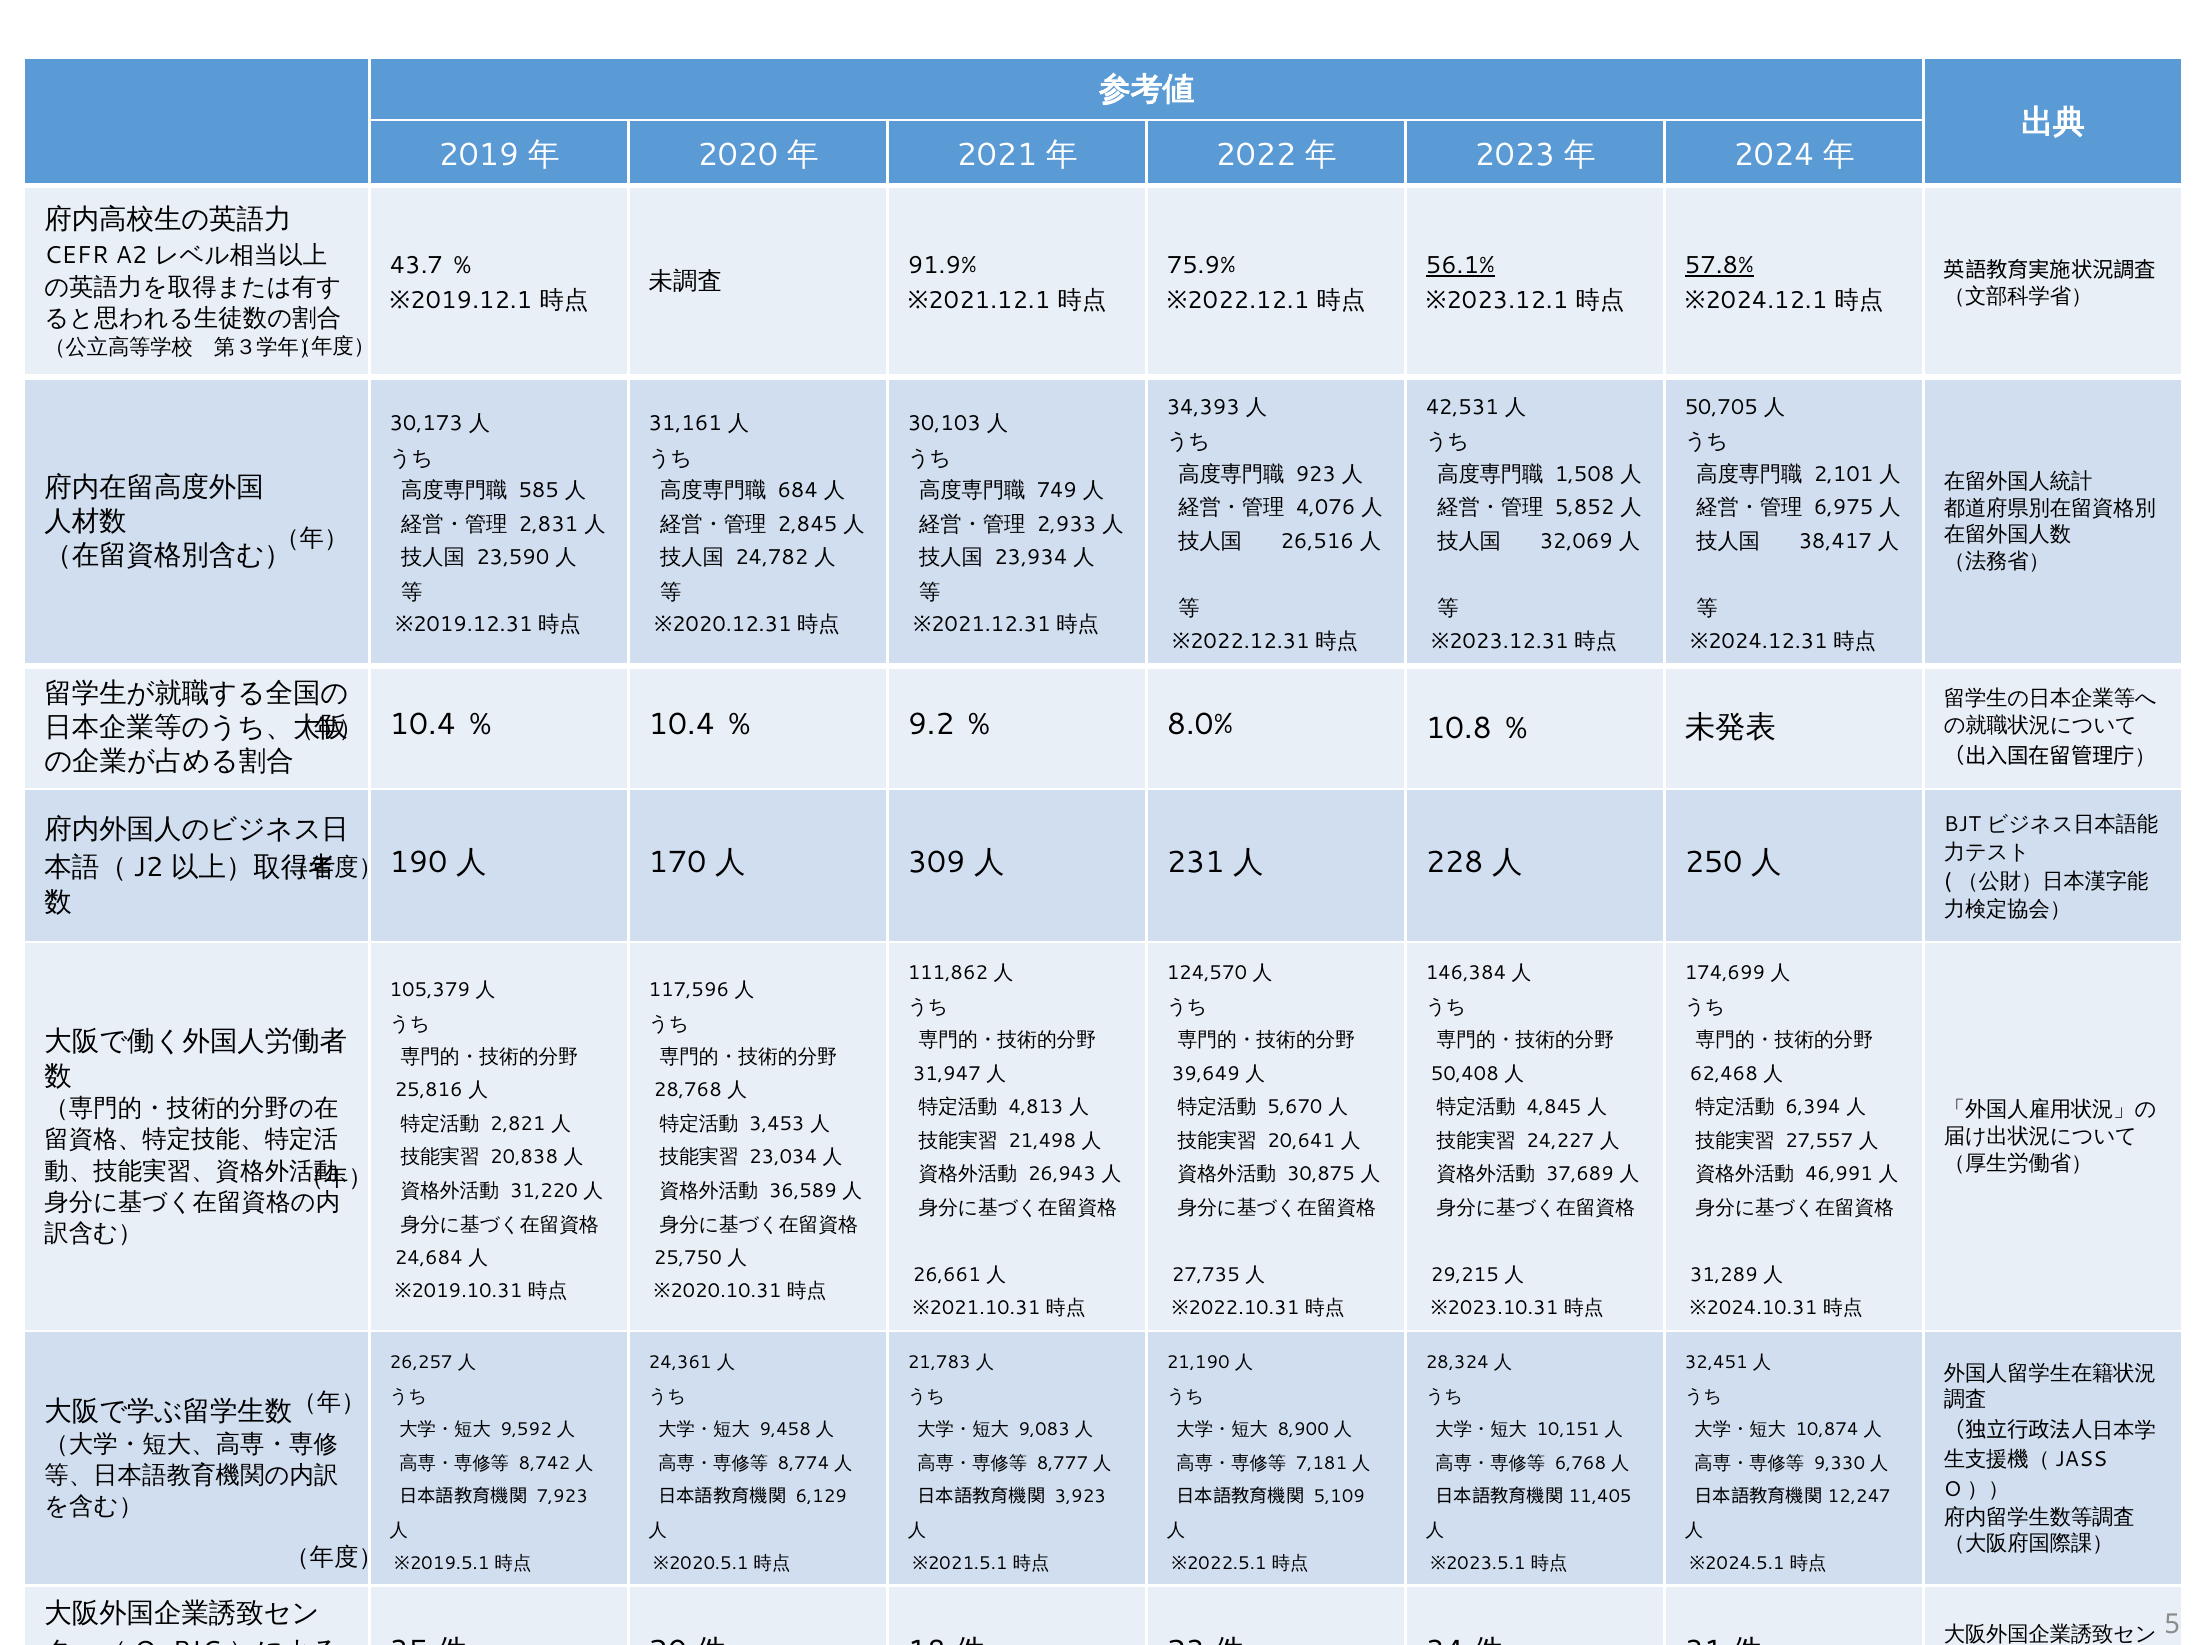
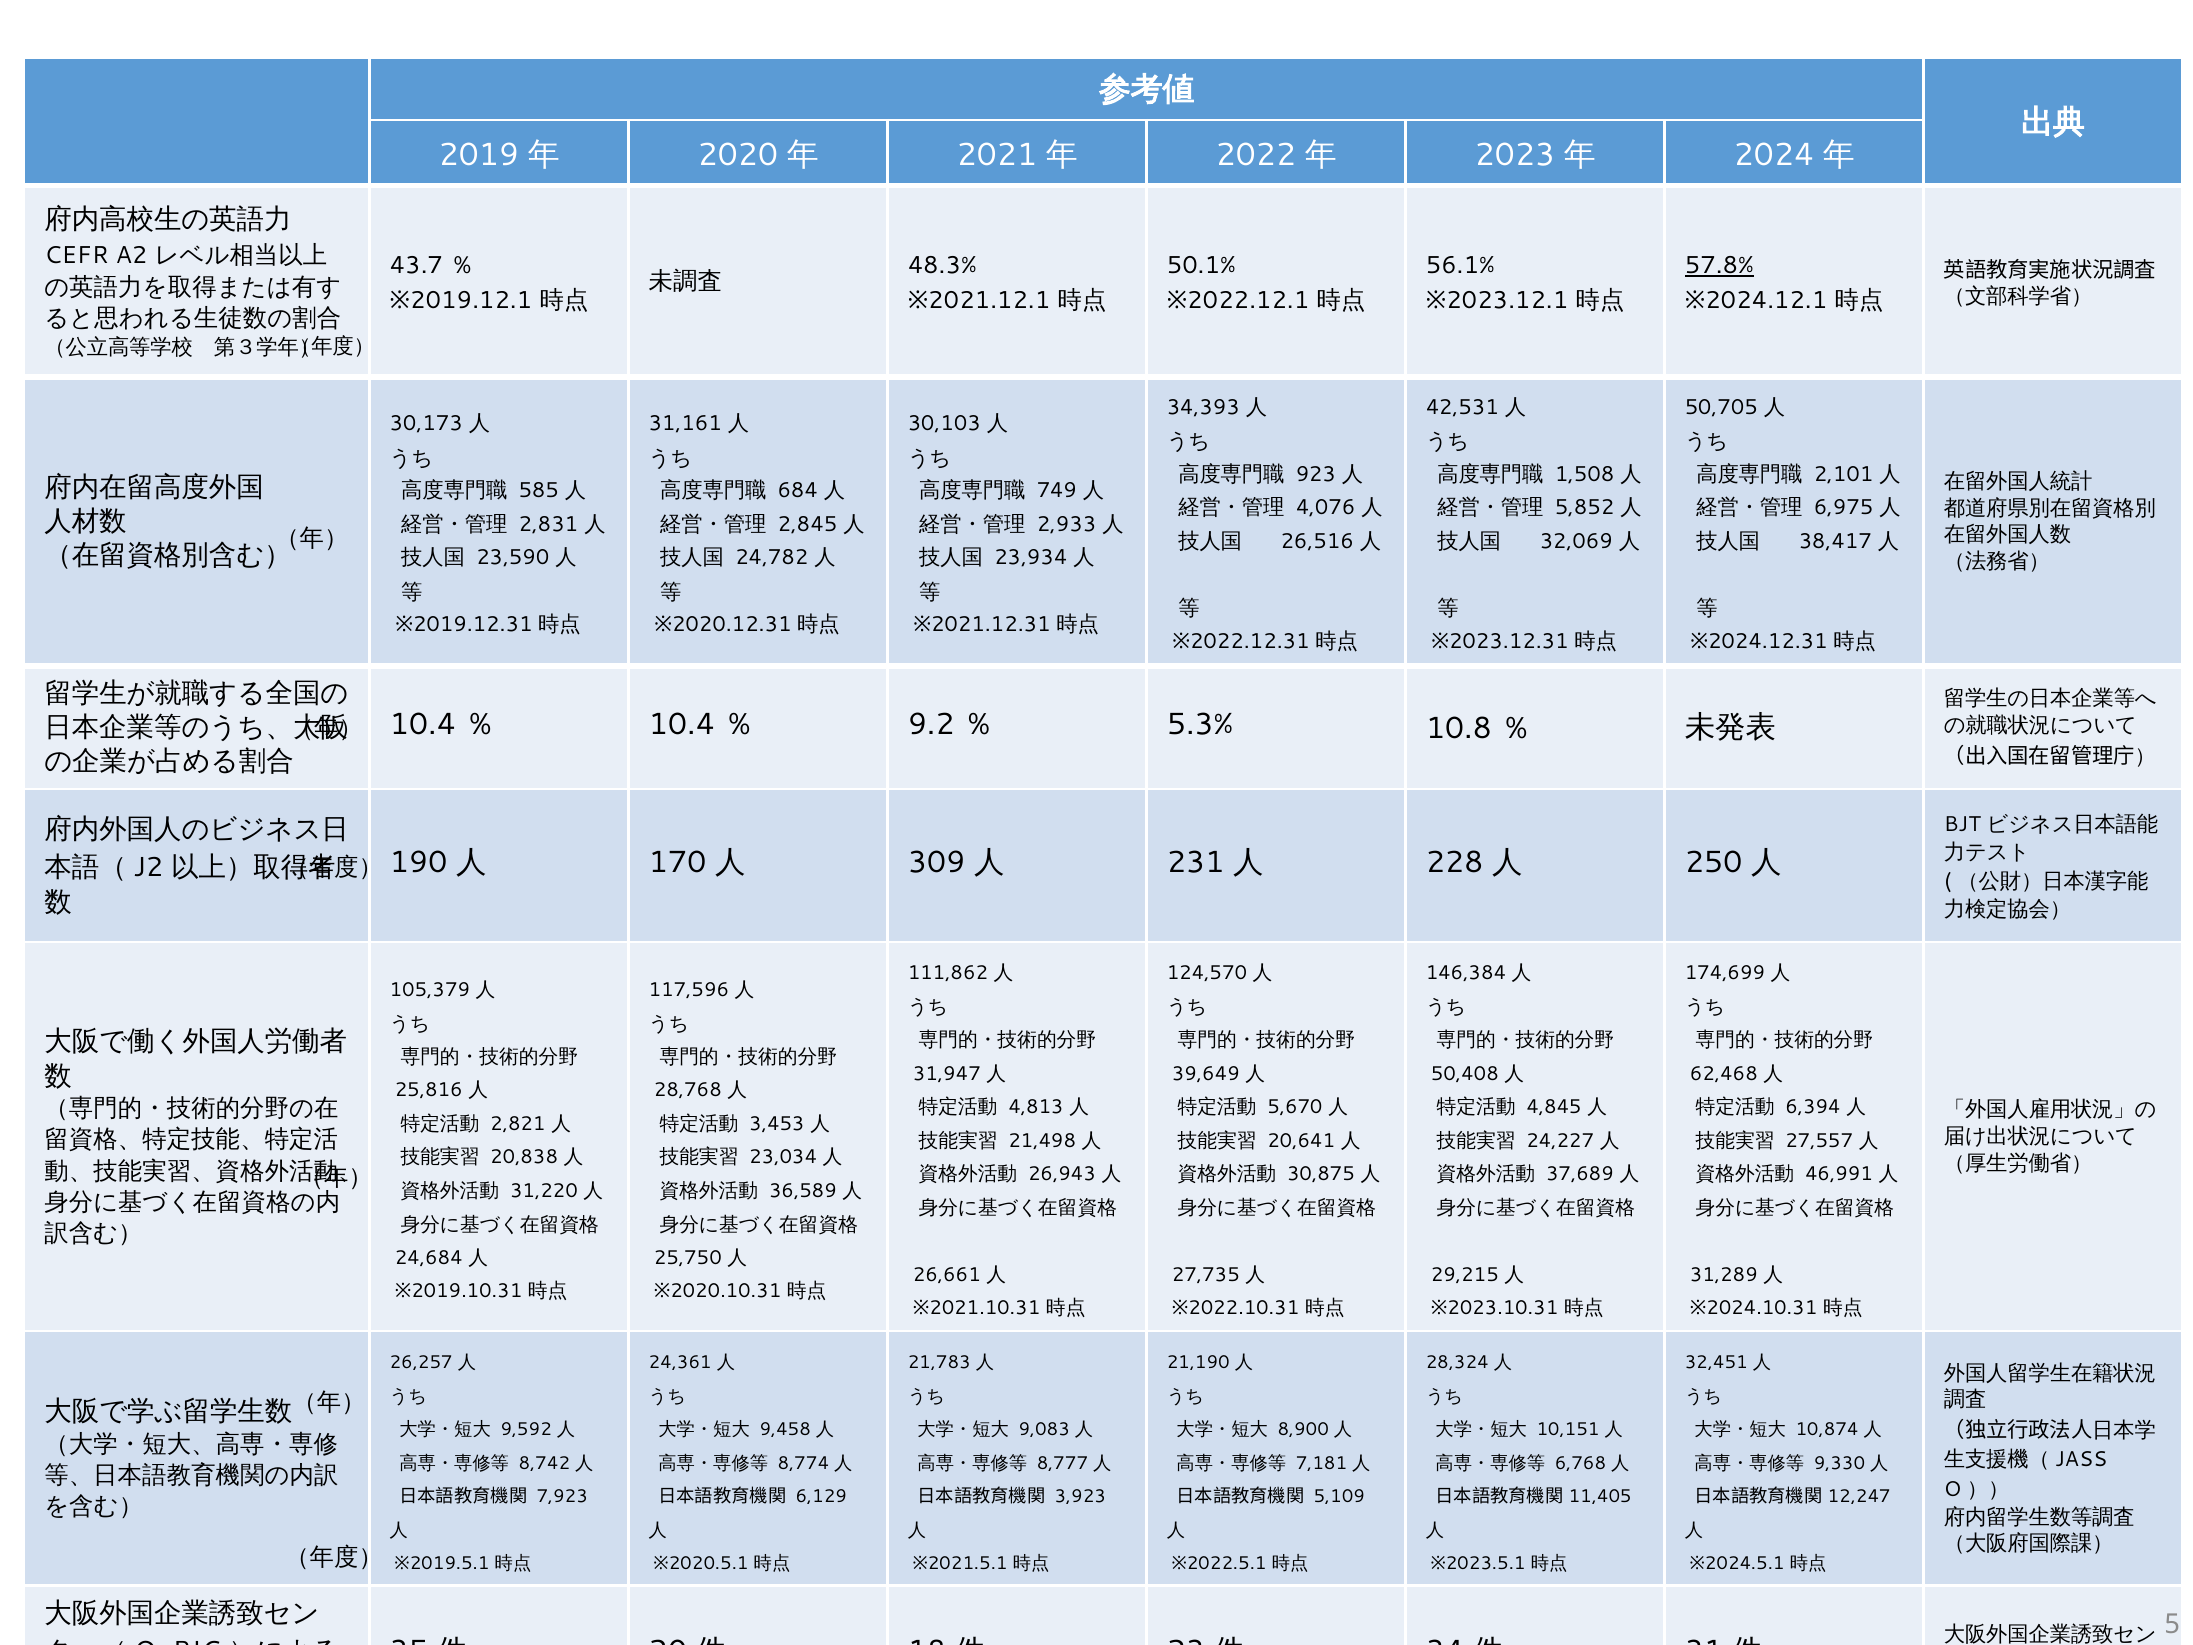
91.9%: 91.9% -> 48.3%
75.9%: 75.9% -> 50.1%
56.1% underline: present -> none
8.0%: 8.0% -> 5.3%
